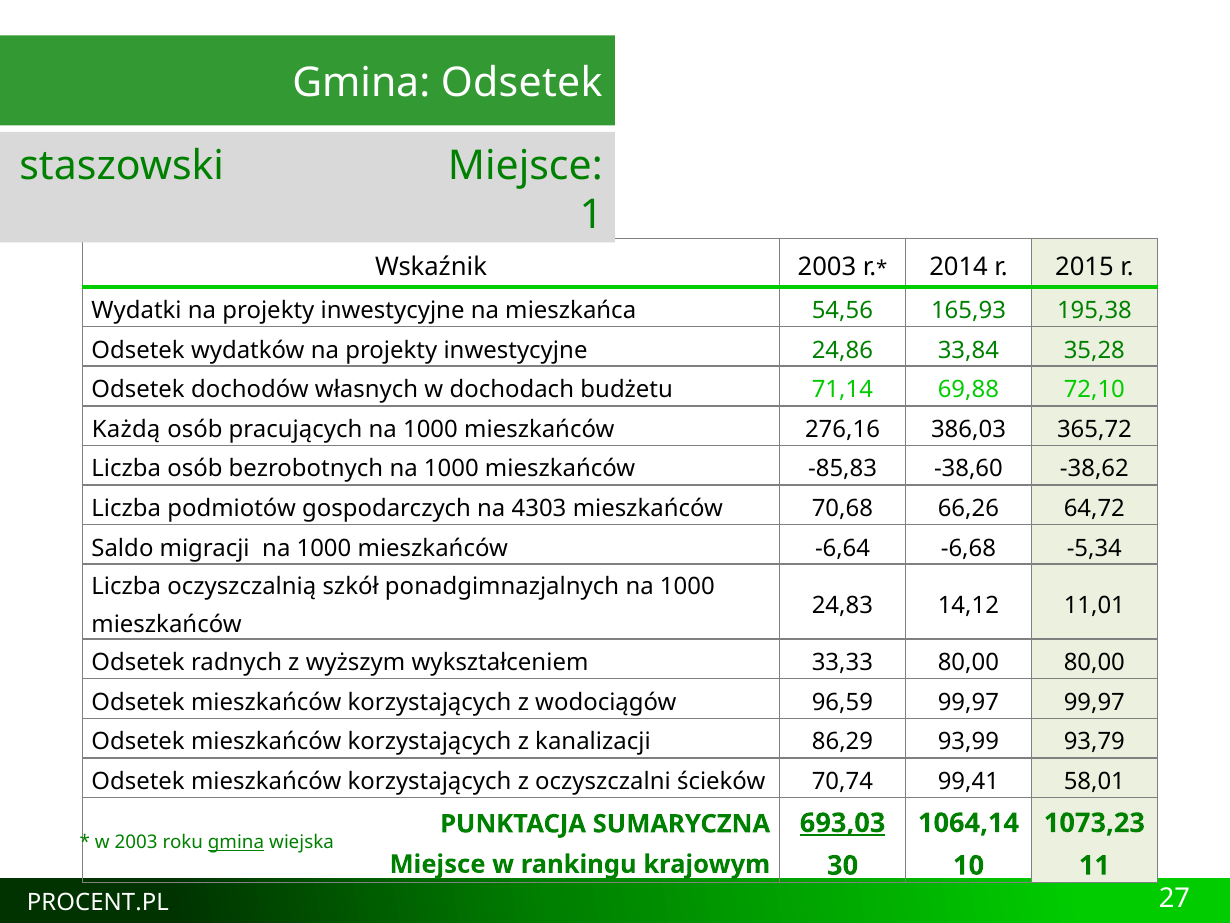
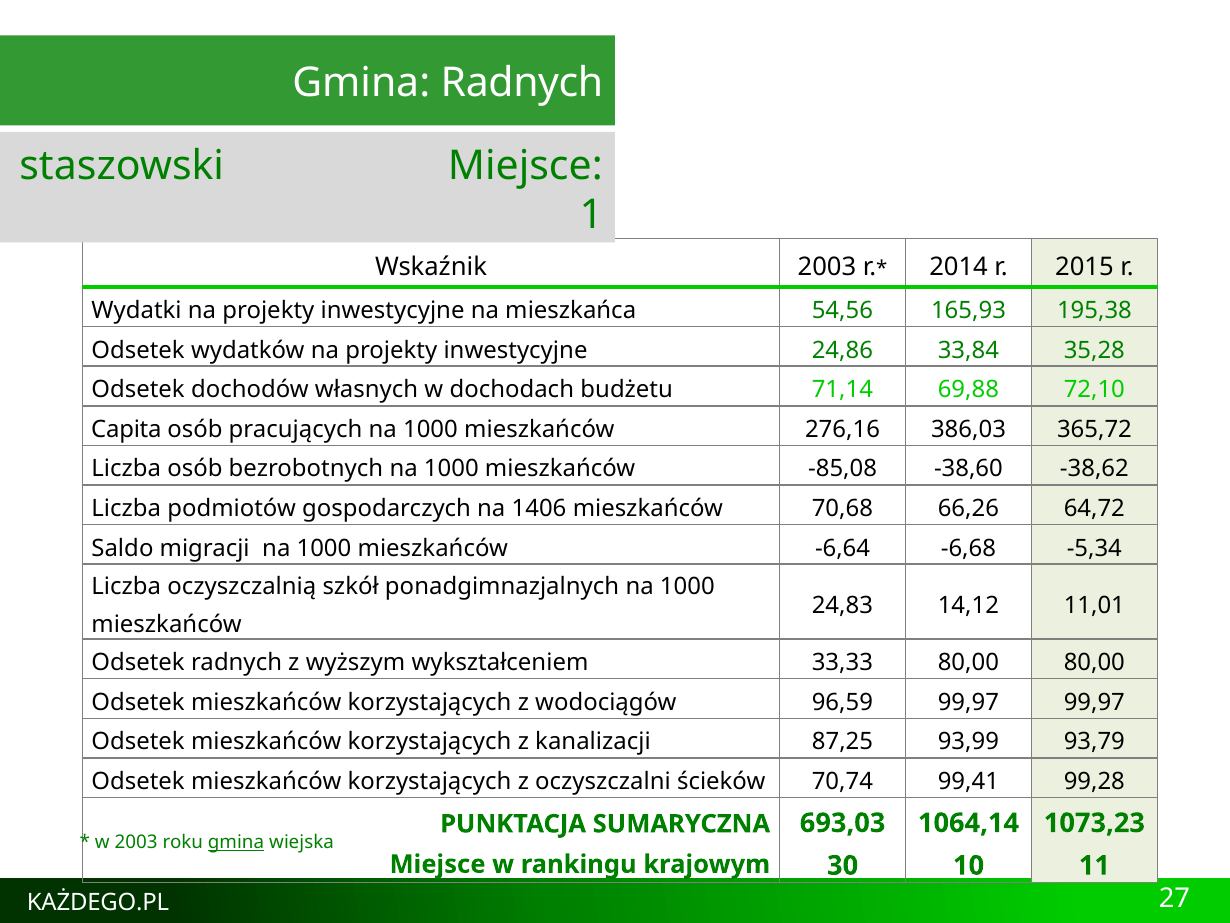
Gmina Odsetek: Odsetek -> Radnych
Każdą: Każdą -> Capita
-85,83: -85,83 -> -85,08
4303: 4303 -> 1406
86,29: 86,29 -> 87,25
58,01: 58,01 -> 99,28
693,03 underline: present -> none
PROCENT.PL: PROCENT.PL -> KAŻDEGO.PL
